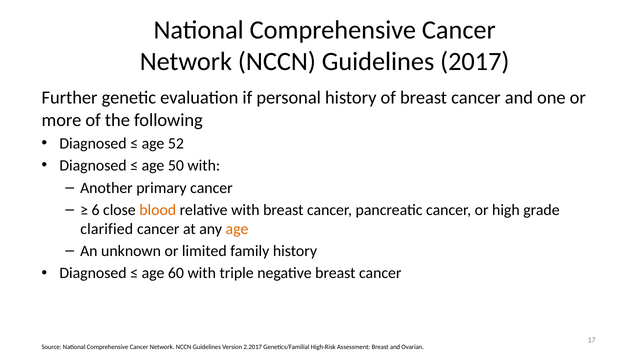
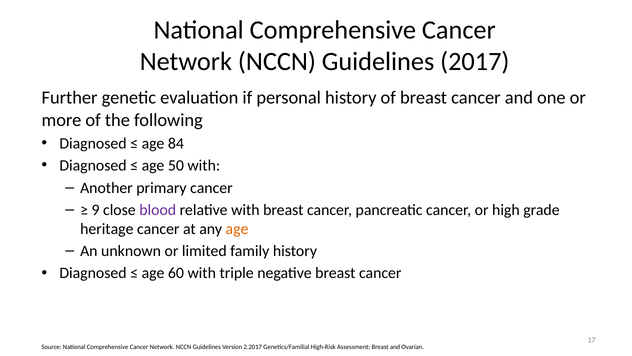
52: 52 -> 84
6: 6 -> 9
blood colour: orange -> purple
clarified: clarified -> heritage
